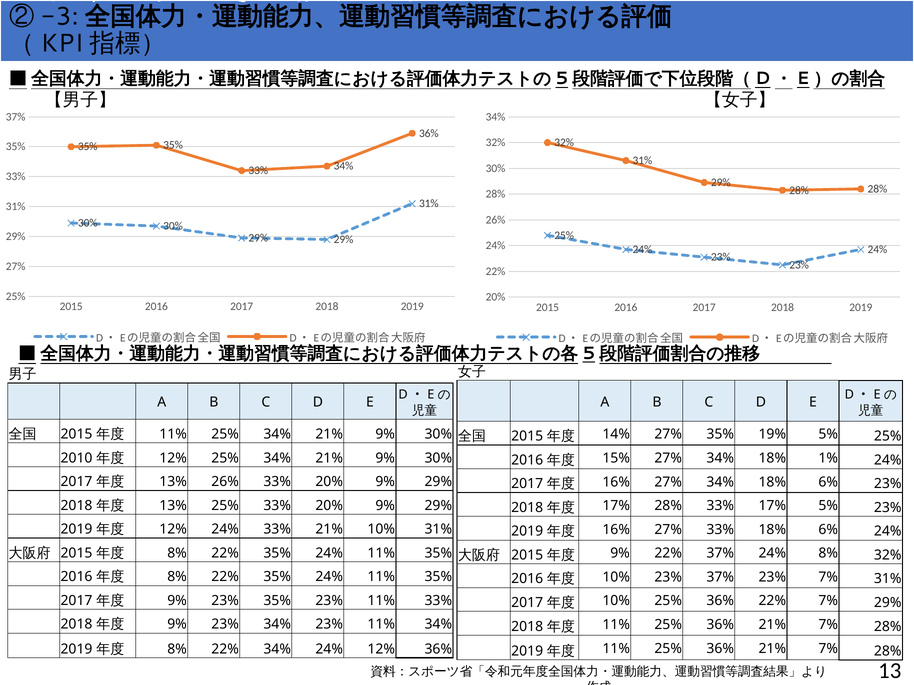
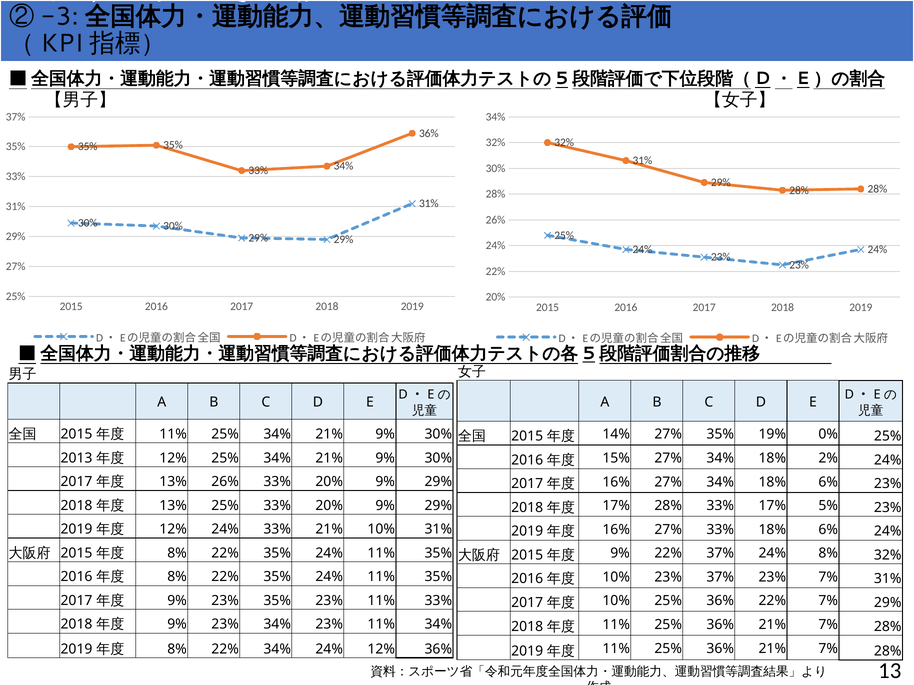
19% 5%: 5% -> 0%
2010: 2010 -> 2013
1%: 1% -> 2%
